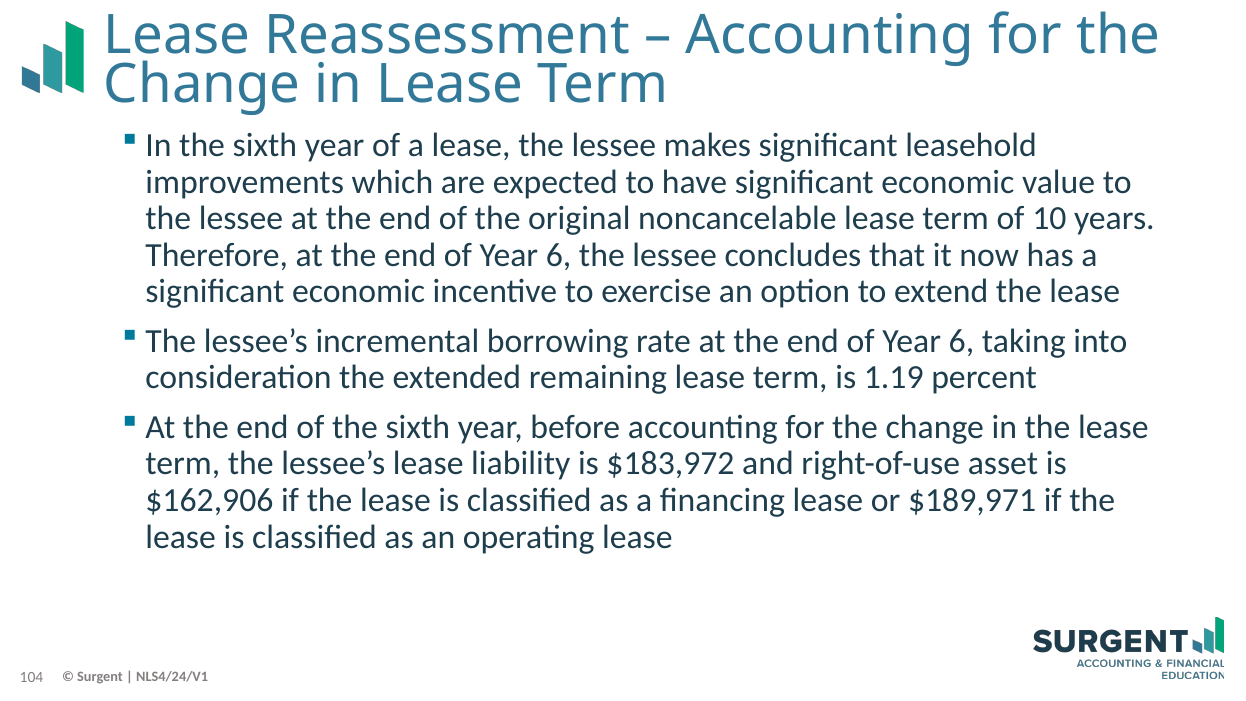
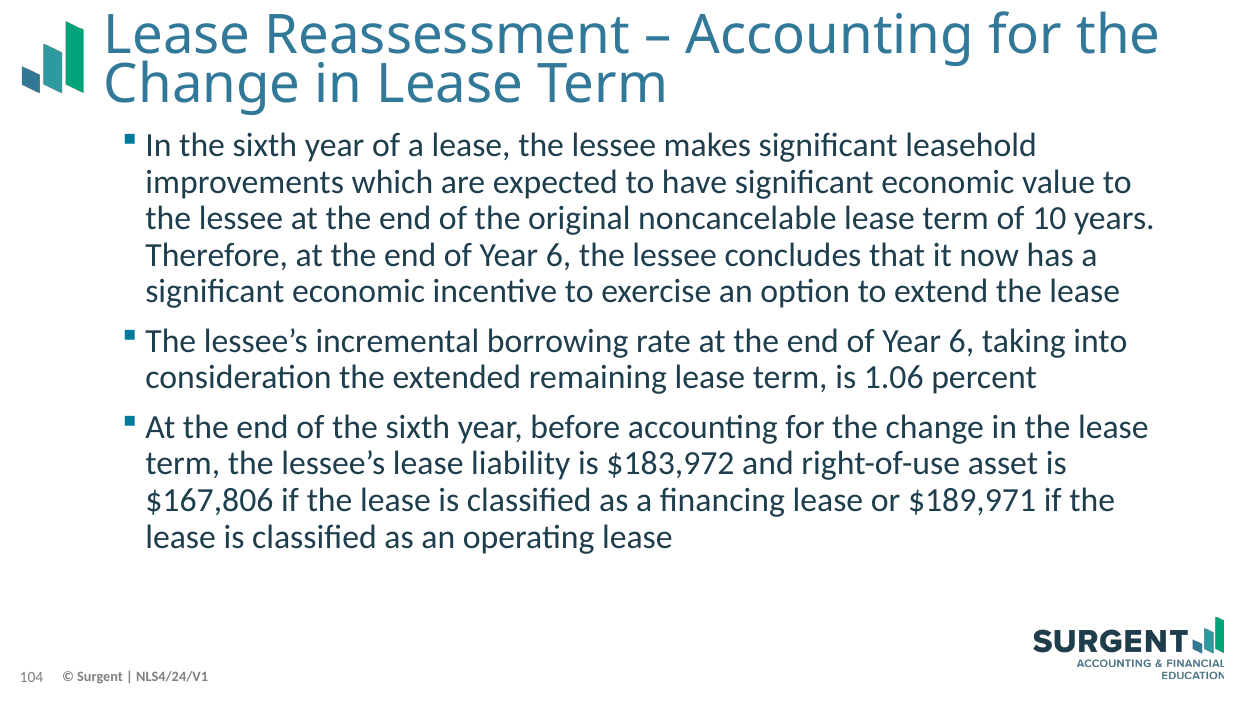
1.19: 1.19 -> 1.06
$162,906: $162,906 -> $167,806
